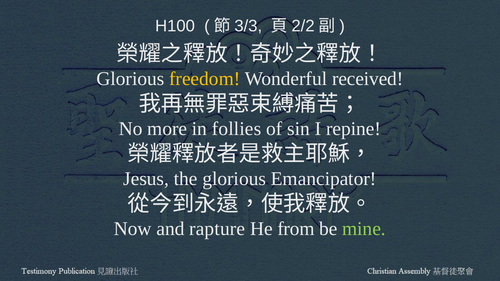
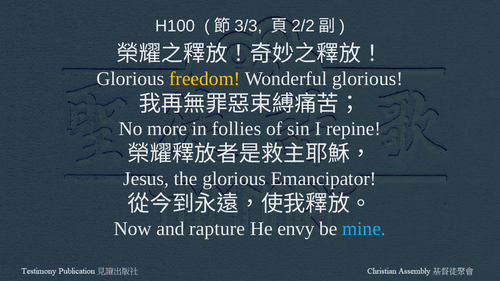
Wonderful received: received -> glorious
from: from -> envy
mine colour: light green -> light blue
